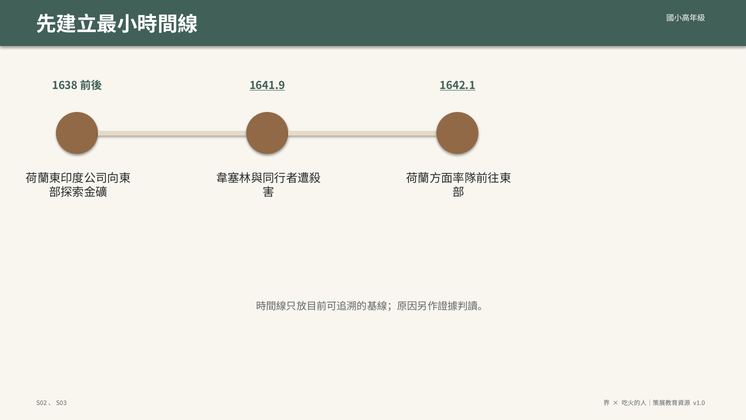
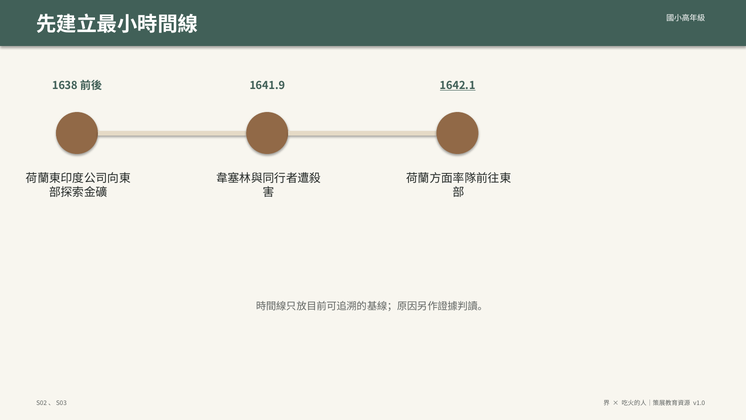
1641.9 underline: present -> none
